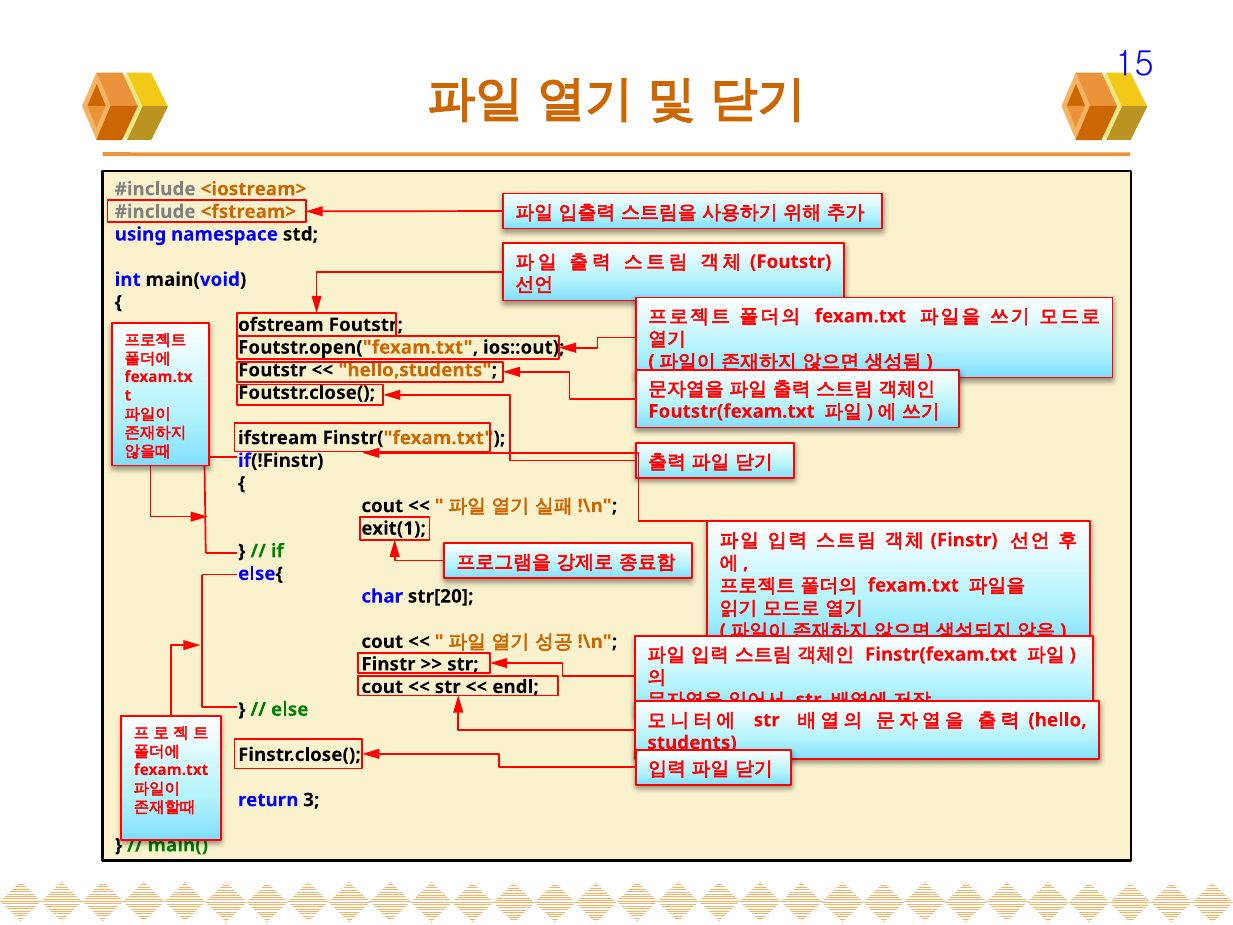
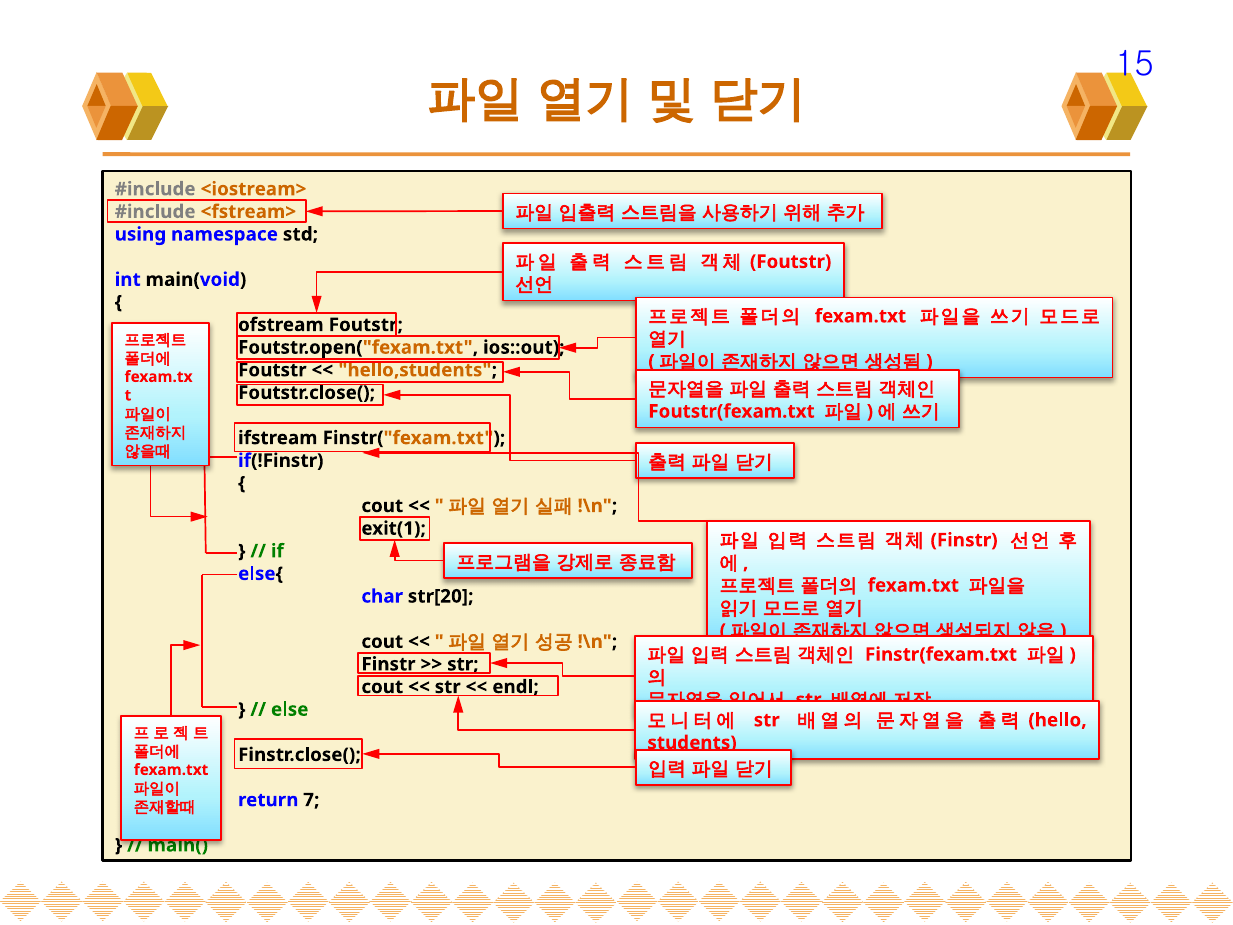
3: 3 -> 7
